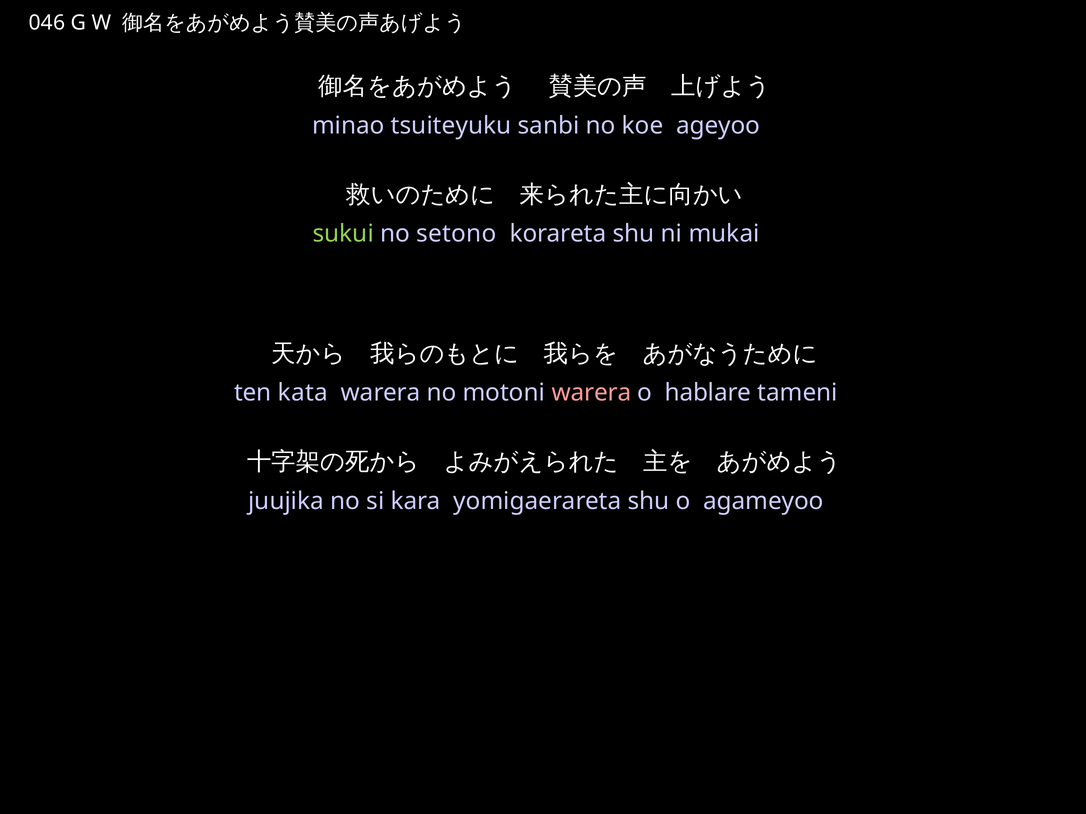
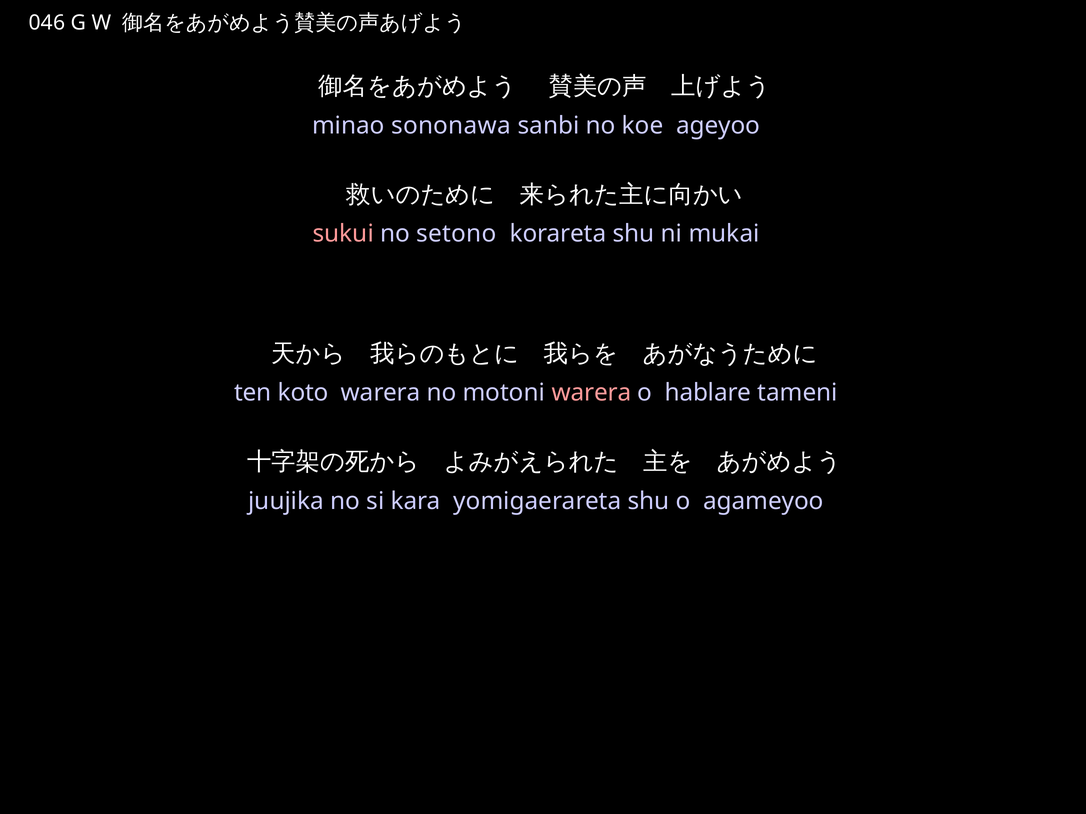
tsuiteyuku: tsuiteyuku -> sononawa
sukui colour: light green -> pink
kata: kata -> koto
